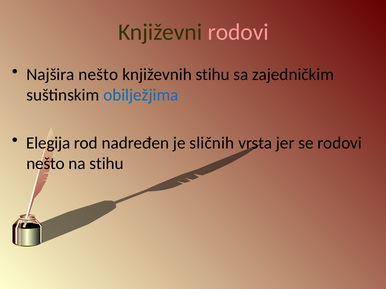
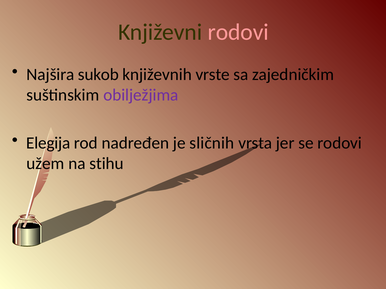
Najšira nešto: nešto -> sukob
književnih stihu: stihu -> vrste
obilježjima colour: blue -> purple
nešto at (46, 164): nešto -> užem
